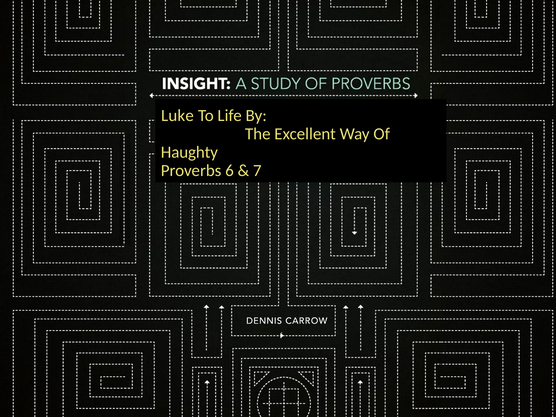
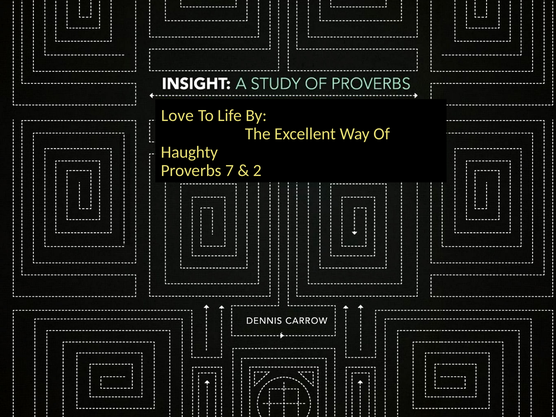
Luke: Luke -> Love
6: 6 -> 7
7: 7 -> 2
